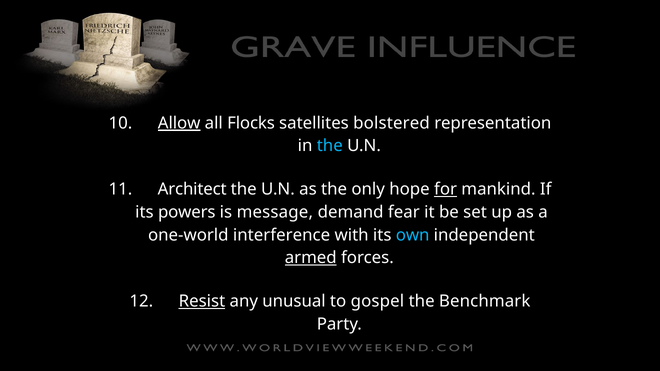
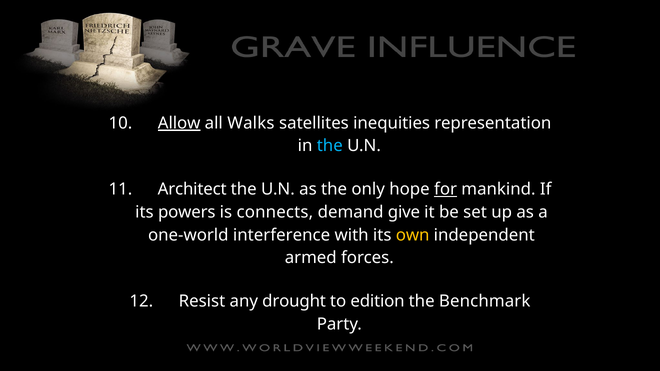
Flocks: Flocks -> Walks
bolstered: bolstered -> inequities
message: message -> connects
fear: fear -> give
own colour: light blue -> yellow
armed underline: present -> none
Resist underline: present -> none
unusual: unusual -> drought
gospel: gospel -> edition
